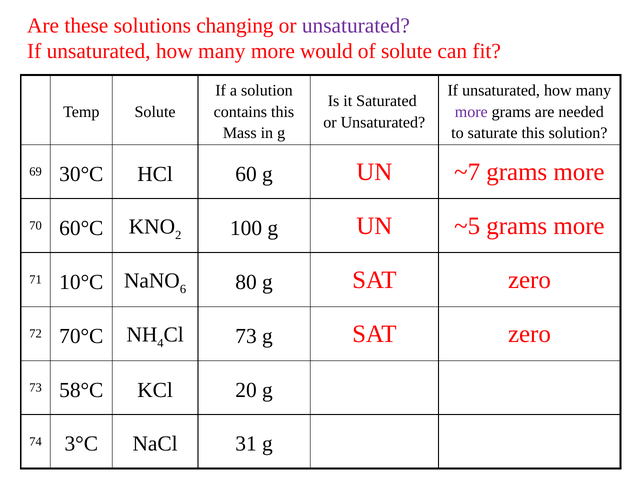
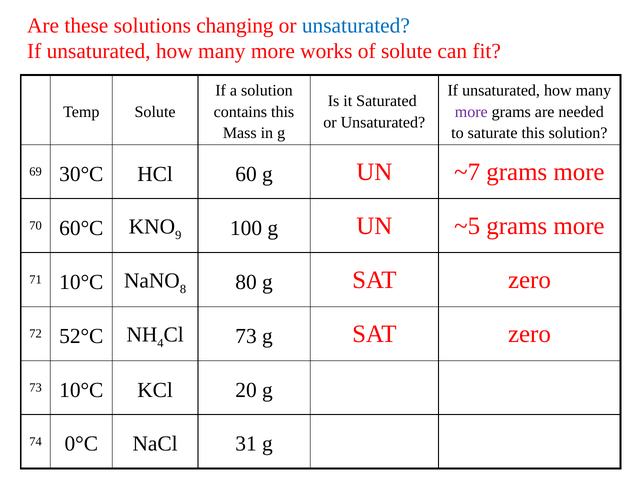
unsaturated at (356, 26) colour: purple -> blue
would: would -> works
2: 2 -> 9
6: 6 -> 8
70°C: 70°C -> 52°C
73 58°C: 58°C -> 10°C
3°C: 3°C -> 0°C
